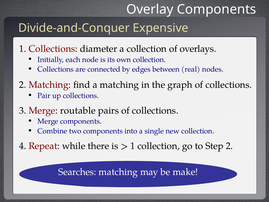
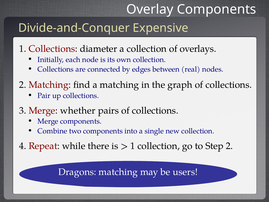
routable: routable -> whether
Searches: Searches -> Dragons
make: make -> users
